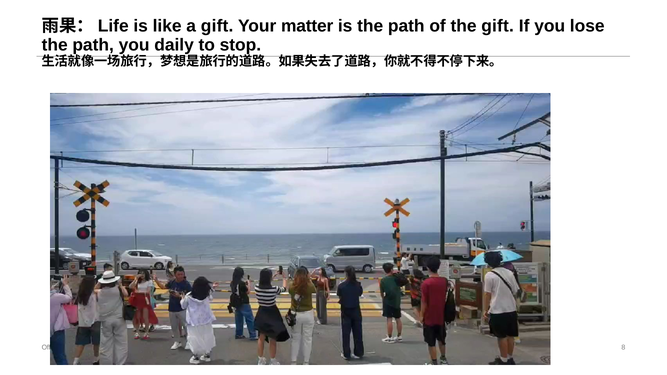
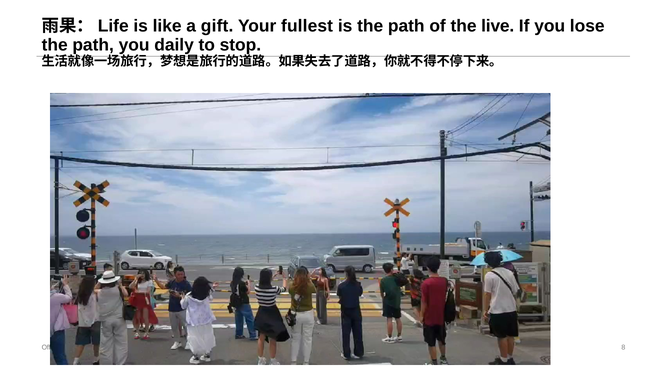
matter: matter -> fullest
the gift: gift -> live
